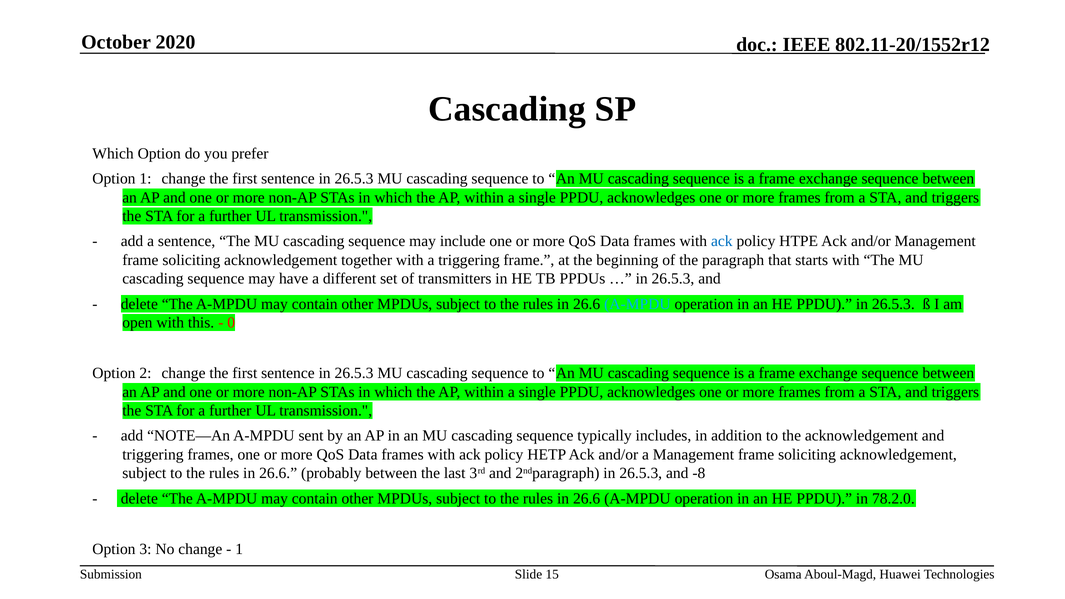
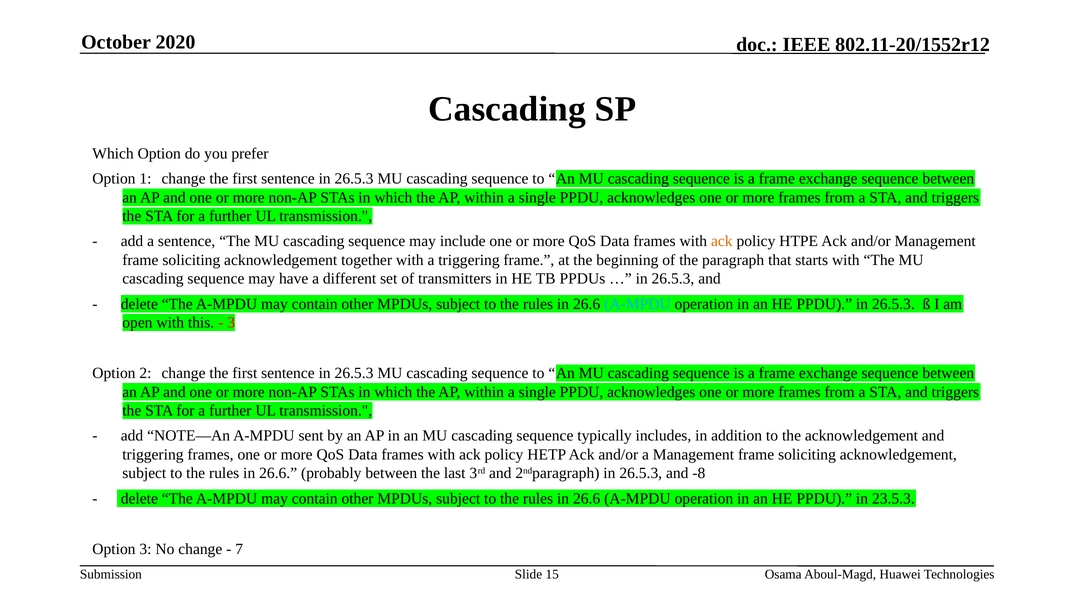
ack at (722, 241) colour: blue -> orange
0 at (231, 323): 0 -> 3
78.2.0: 78.2.0 -> 23.5.3
1 at (239, 549): 1 -> 7
